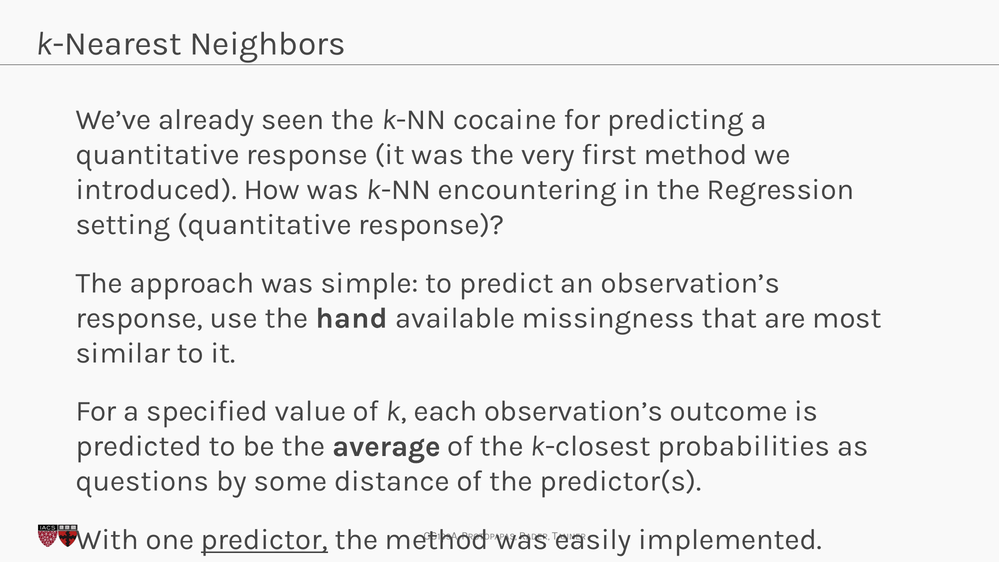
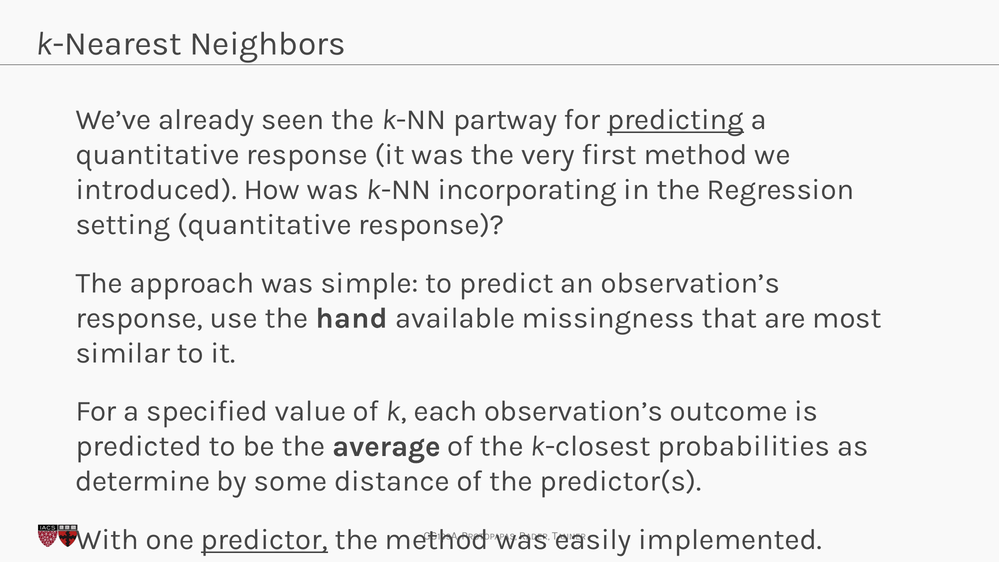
cocaine: cocaine -> partway
predicting underline: none -> present
encountering: encountering -> incorporating
questions: questions -> determine
